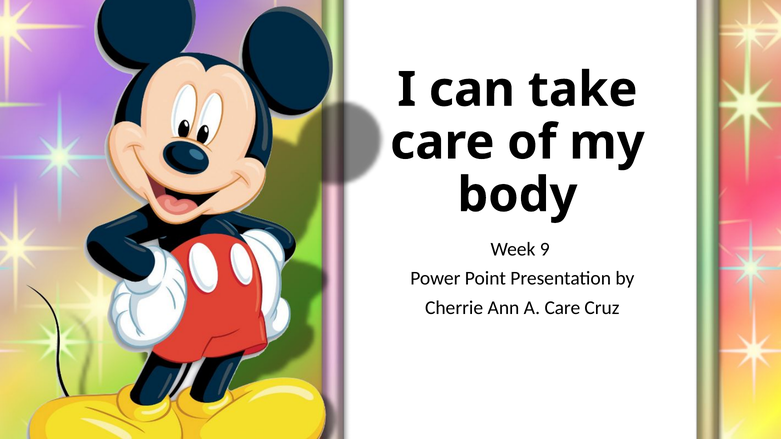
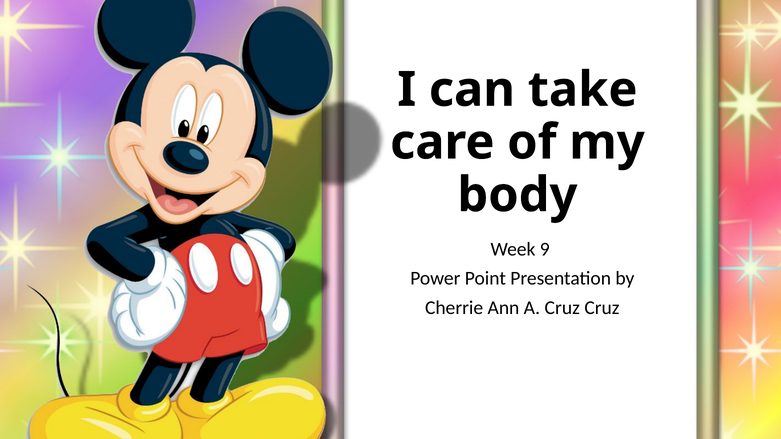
A Care: Care -> Cruz
